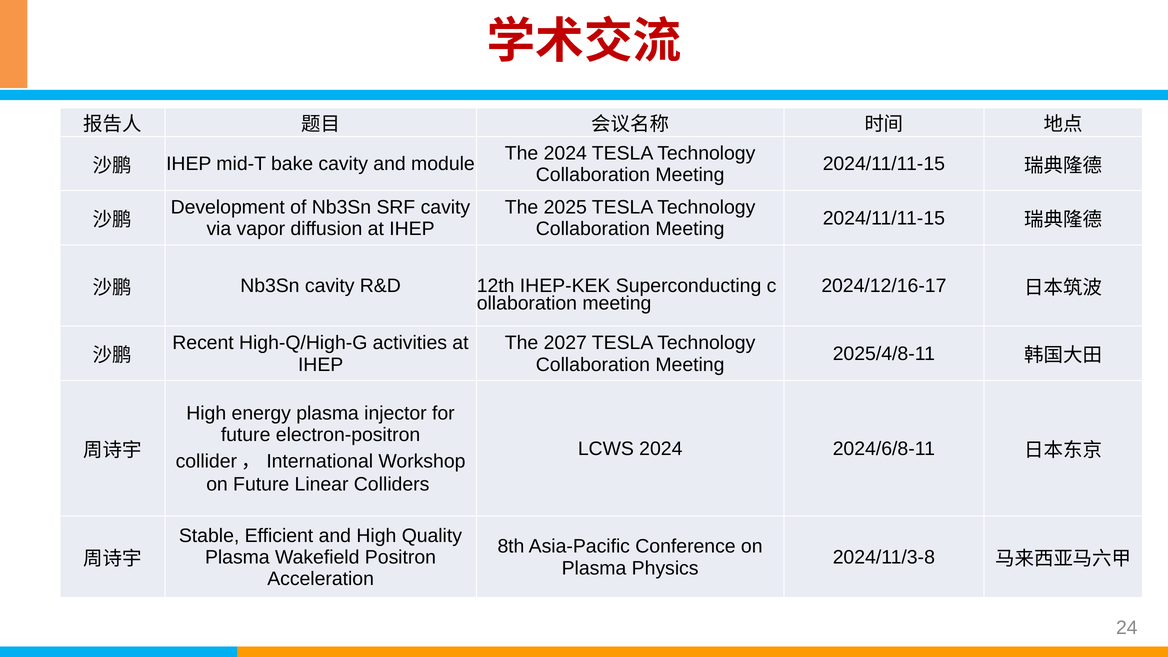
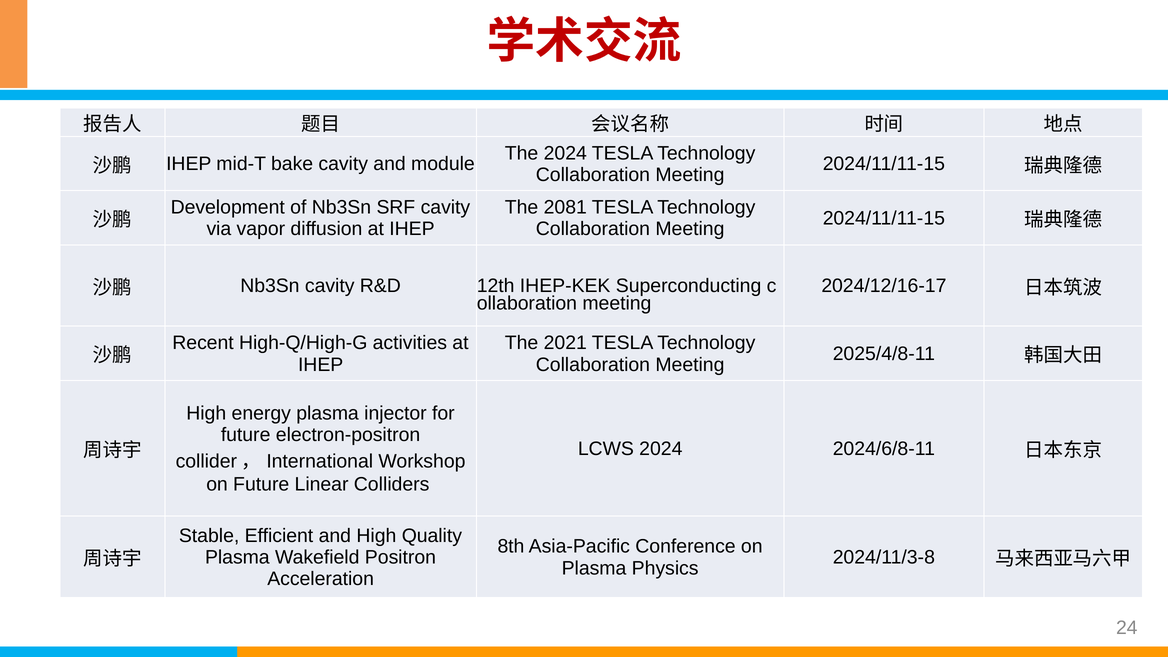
2025: 2025 -> 2081
2027: 2027 -> 2021
